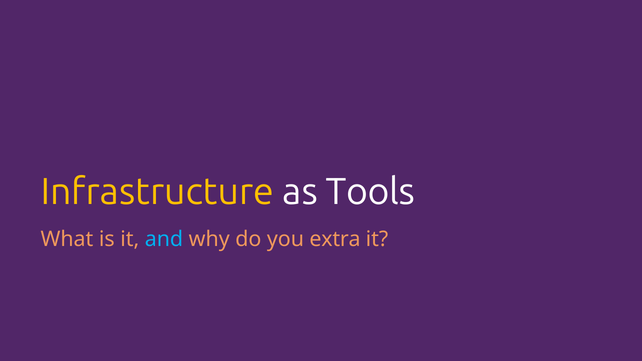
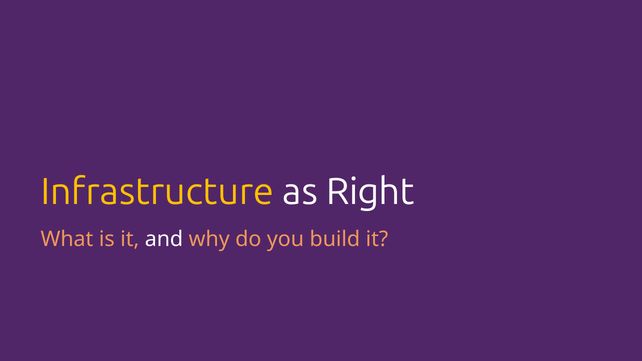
Tools: Tools -> Right
and colour: light blue -> white
extra: extra -> build
